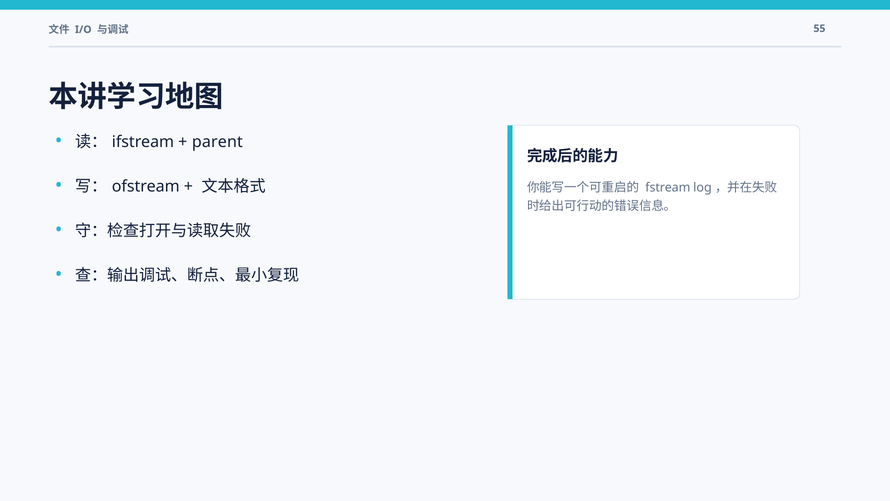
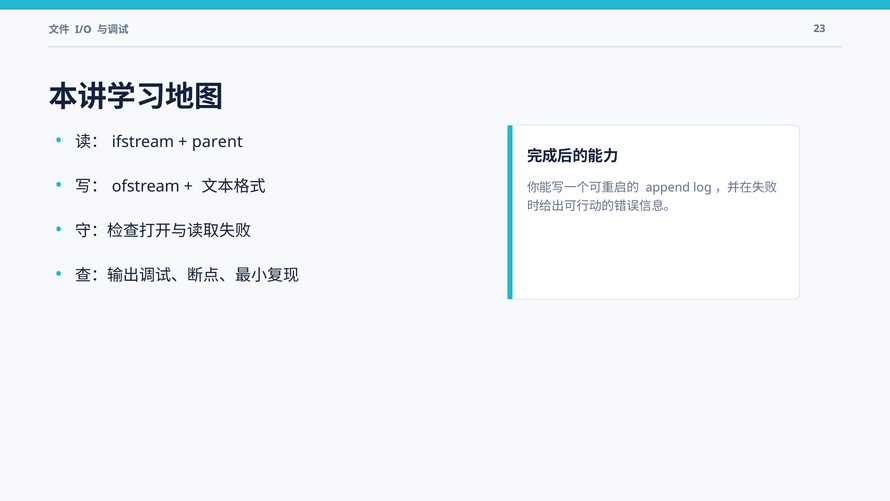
55: 55 -> 23
fstream: fstream -> append
